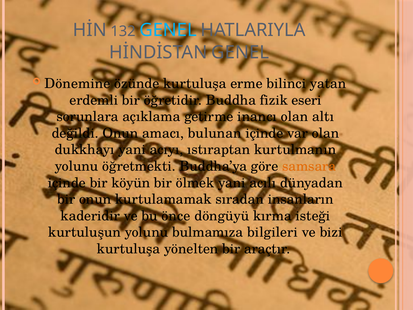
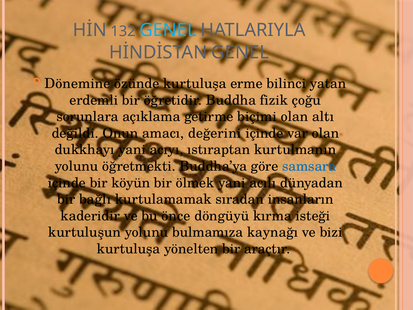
eseri: eseri -> çoğu
inancı: inancı -> biçimi
bulunan: bulunan -> değerini
samsara colour: orange -> blue
bir onun: onun -> bağlı
bilgileri: bilgileri -> kaynağı
